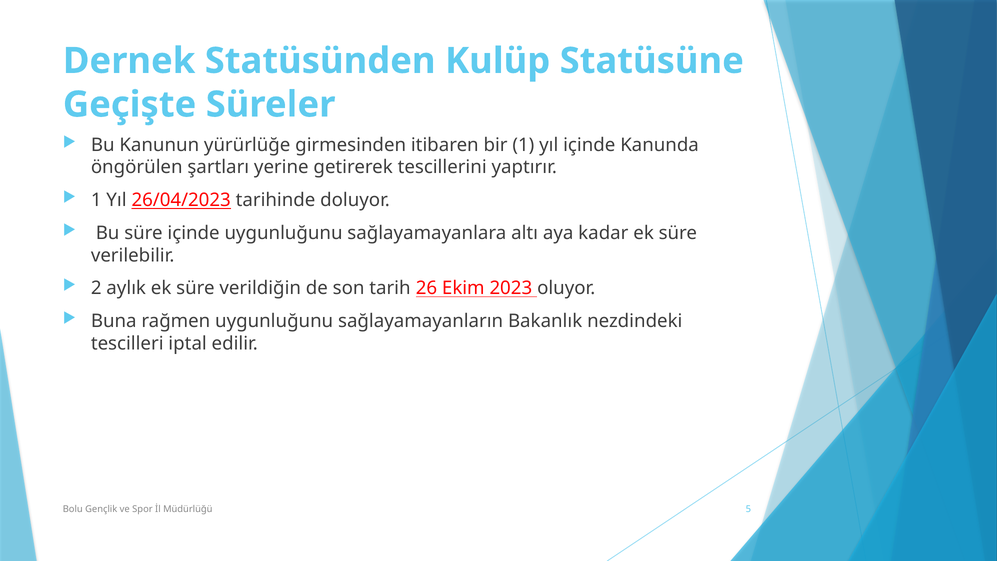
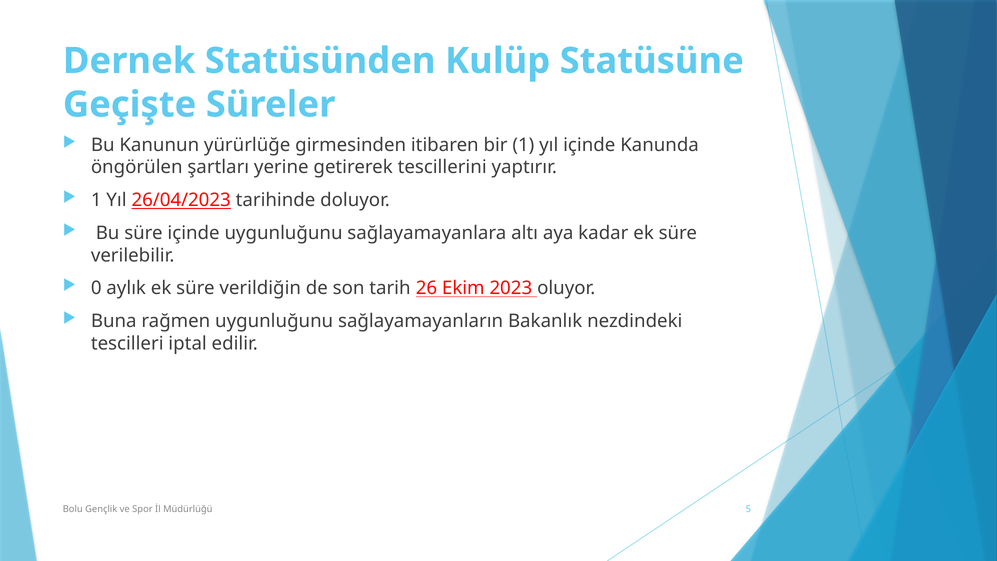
2: 2 -> 0
